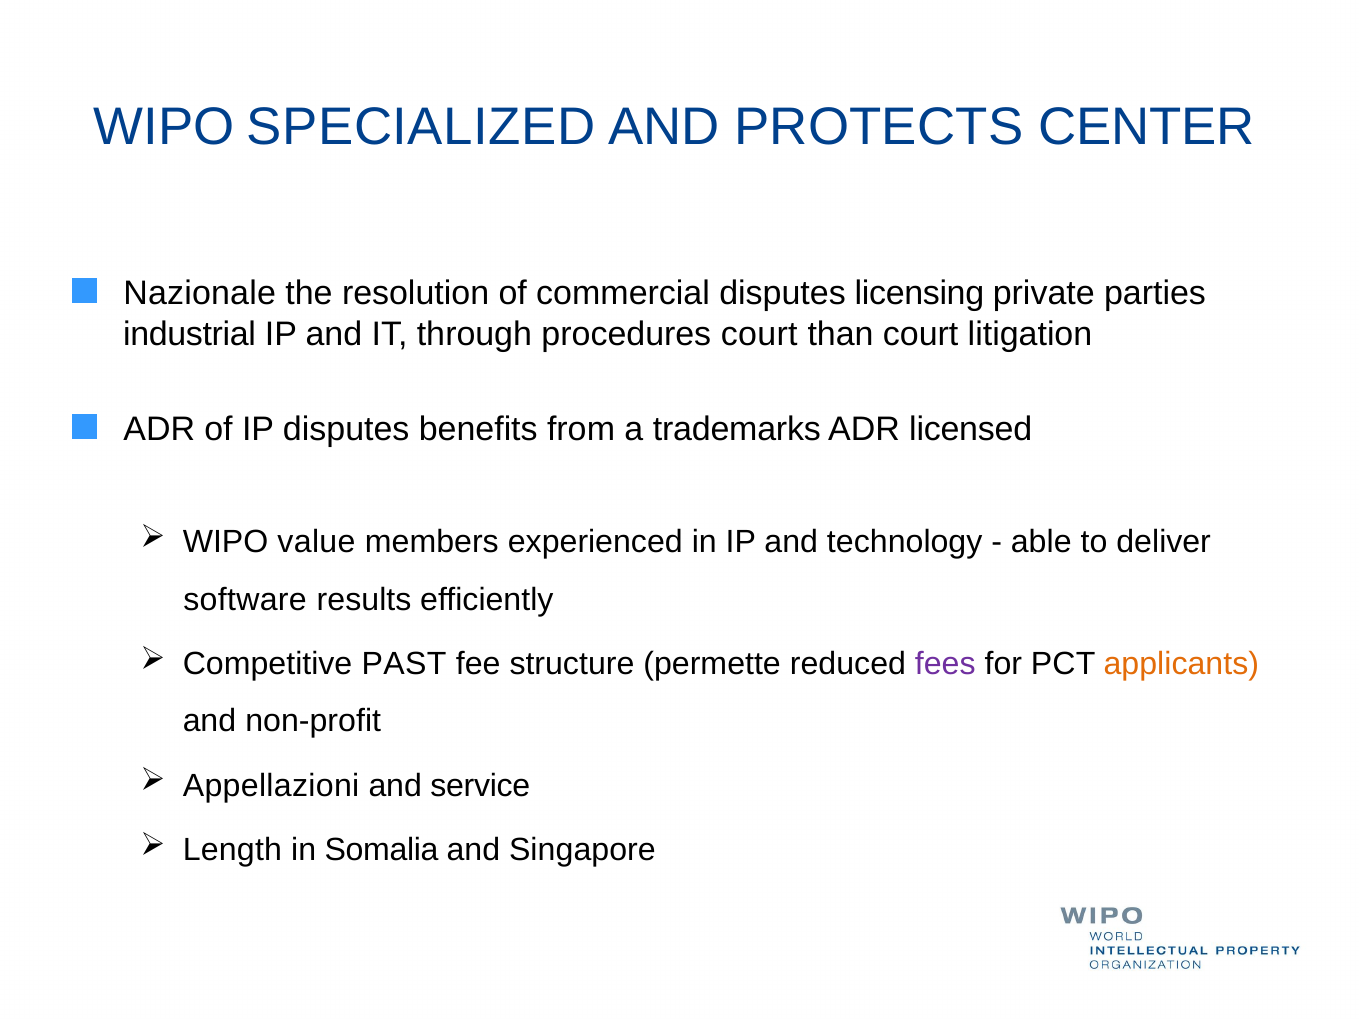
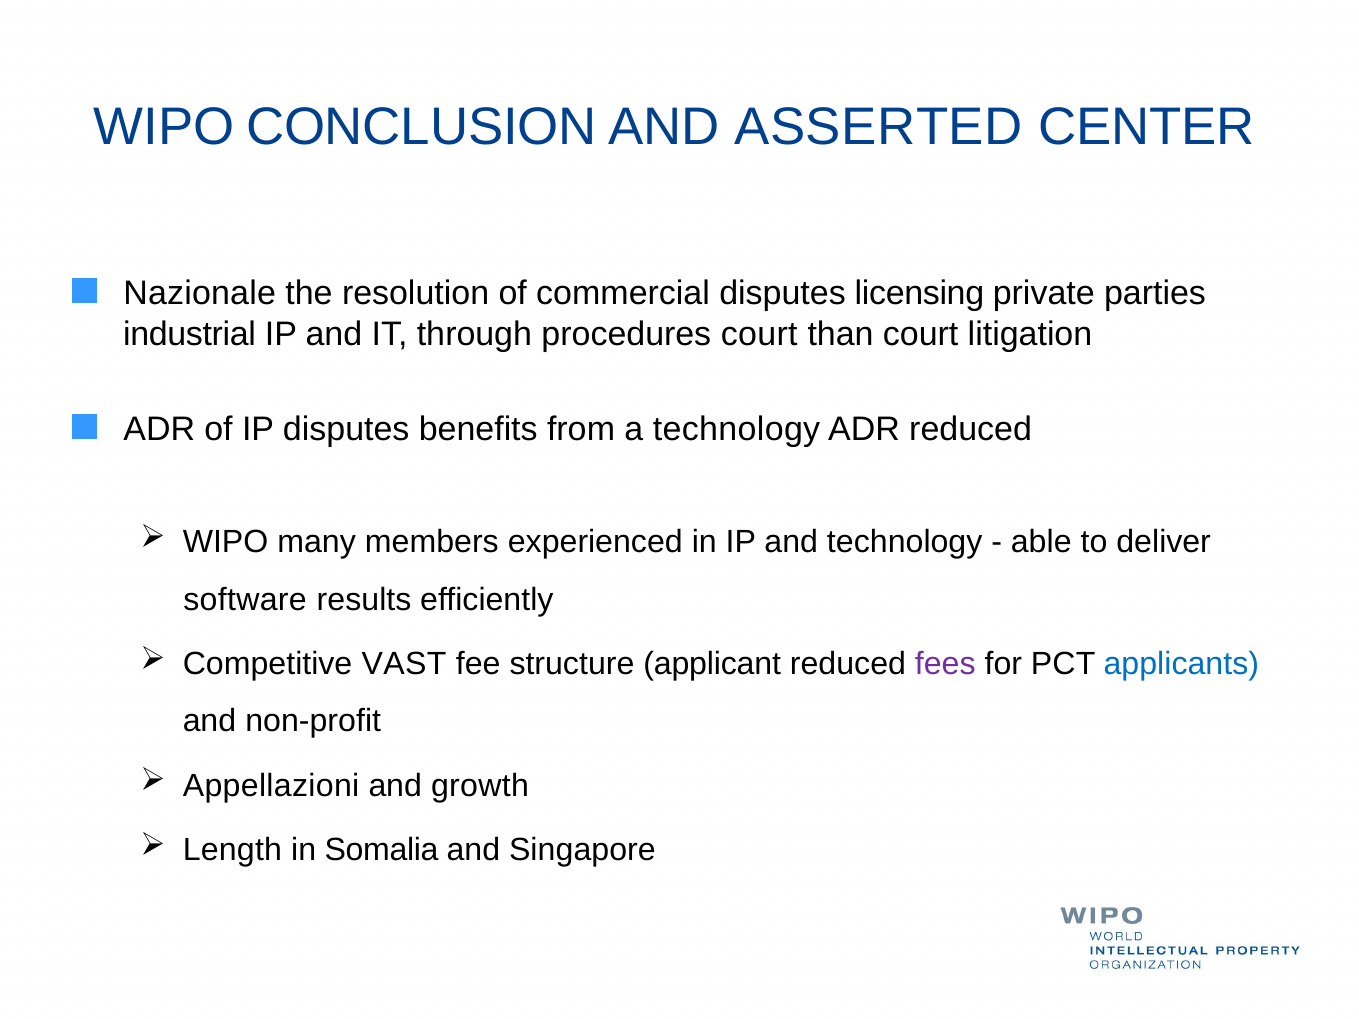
SPECIALIZED: SPECIALIZED -> CONCLUSION
PROTECTS: PROTECTS -> ASSERTED
a trademarks: trademarks -> technology
ADR licensed: licensed -> reduced
value: value -> many
PAST: PAST -> VAST
permette: permette -> applicant
applicants colour: orange -> blue
service: service -> growth
